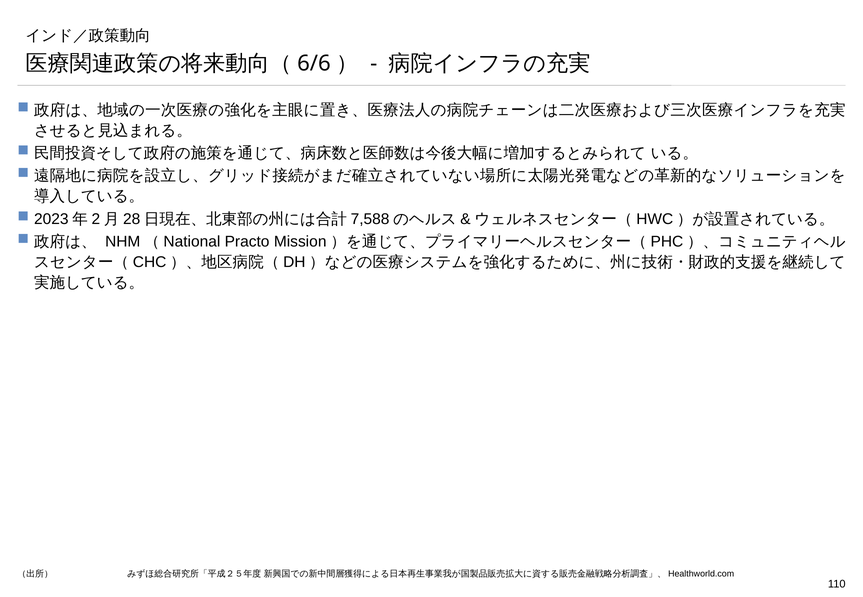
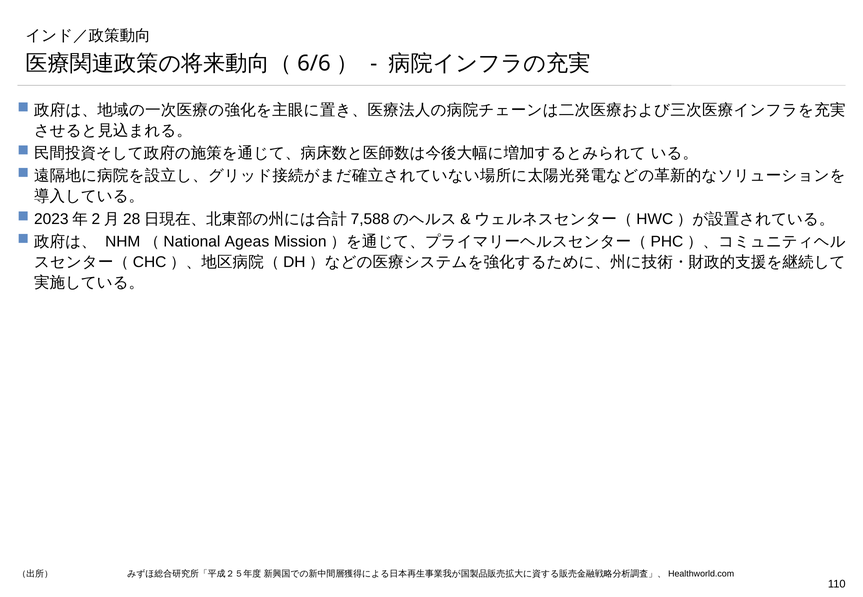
Practo: Practo -> Ageas
